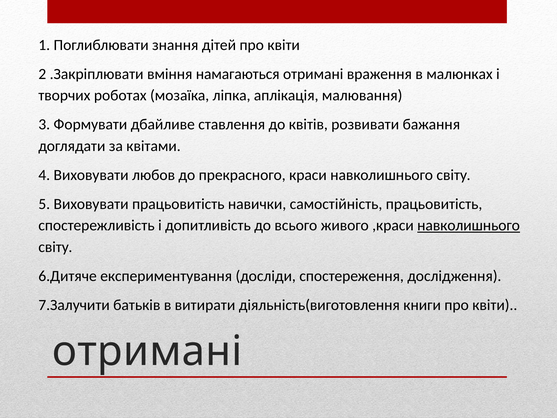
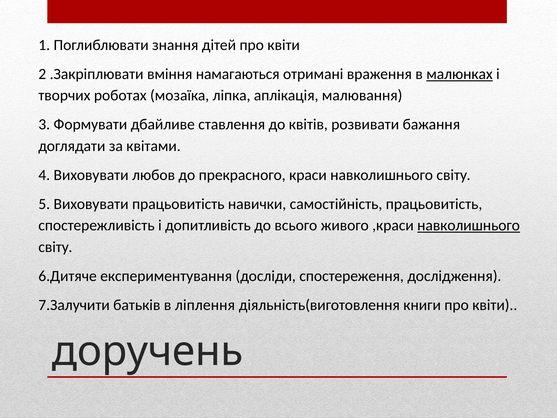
малюнках underline: none -> present
витирати: витирати -> ліплення
отримані at (147, 351): отримані -> доручень
